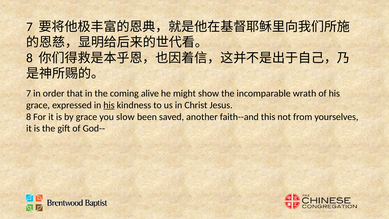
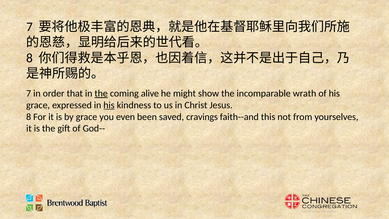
the at (101, 93) underline: none -> present
slow: slow -> even
another: another -> cravings
